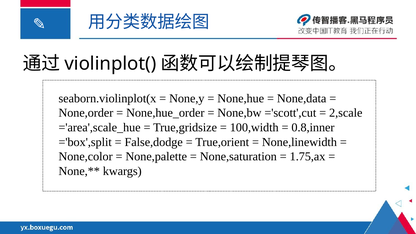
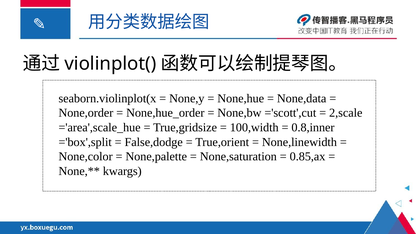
1.75,ax: 1.75,ax -> 0.85,ax
